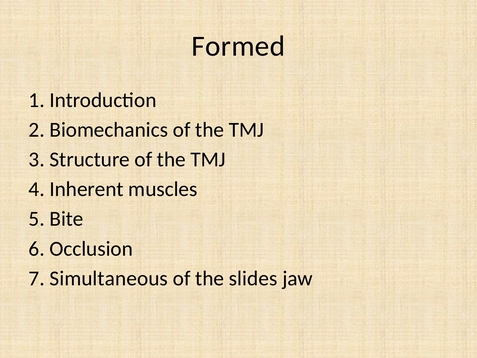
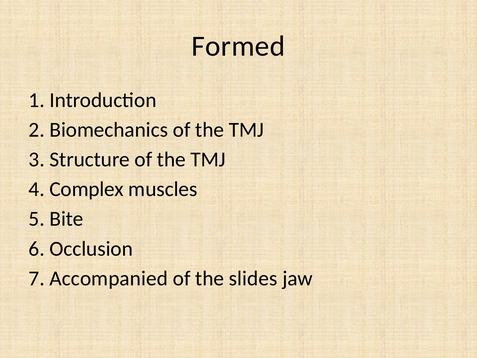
Inherent: Inherent -> Complex
Simultaneous: Simultaneous -> Accompanied
